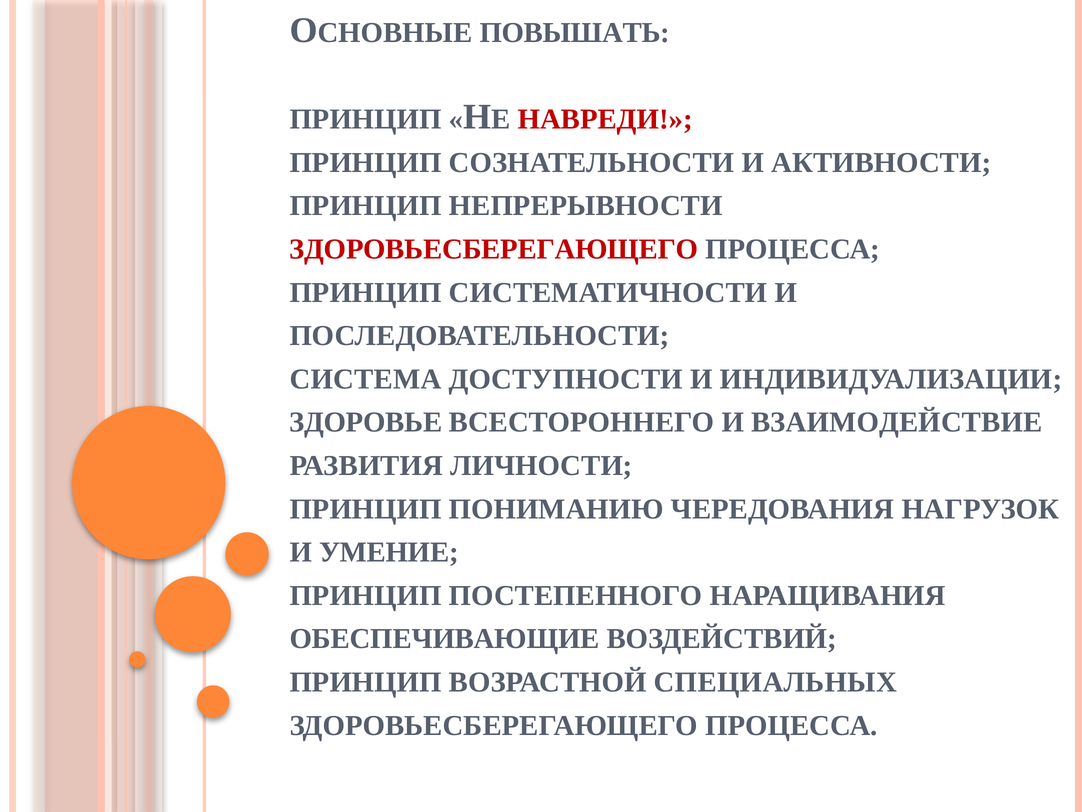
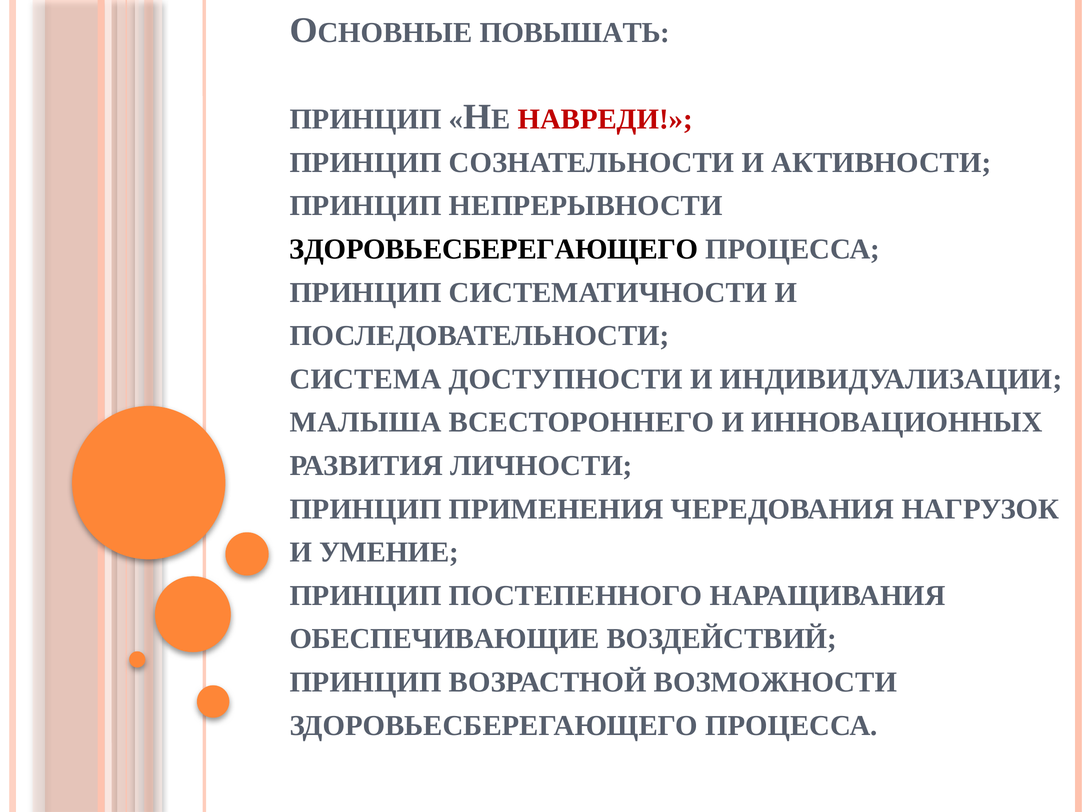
ЗДОРОВЬЕСБЕРЕГАЮЩЕГО at (494, 249) colour: red -> black
ЗДОРОВЬЕ: ЗДОРОВЬЕ -> МАЛЫША
ВЗАИМОДЕЙСТВИЕ: ВЗАИМОДЕЙСТВИЕ -> ИННОВАЦИОННЫХ
ПОНИМАНИЮ: ПОНИМАНИЮ -> ПРИМЕНЕНИЯ
СПЕЦИАЛЬНЫХ: СПЕЦИАЛЬНЫХ -> ВОЗМОЖНОСТИ
